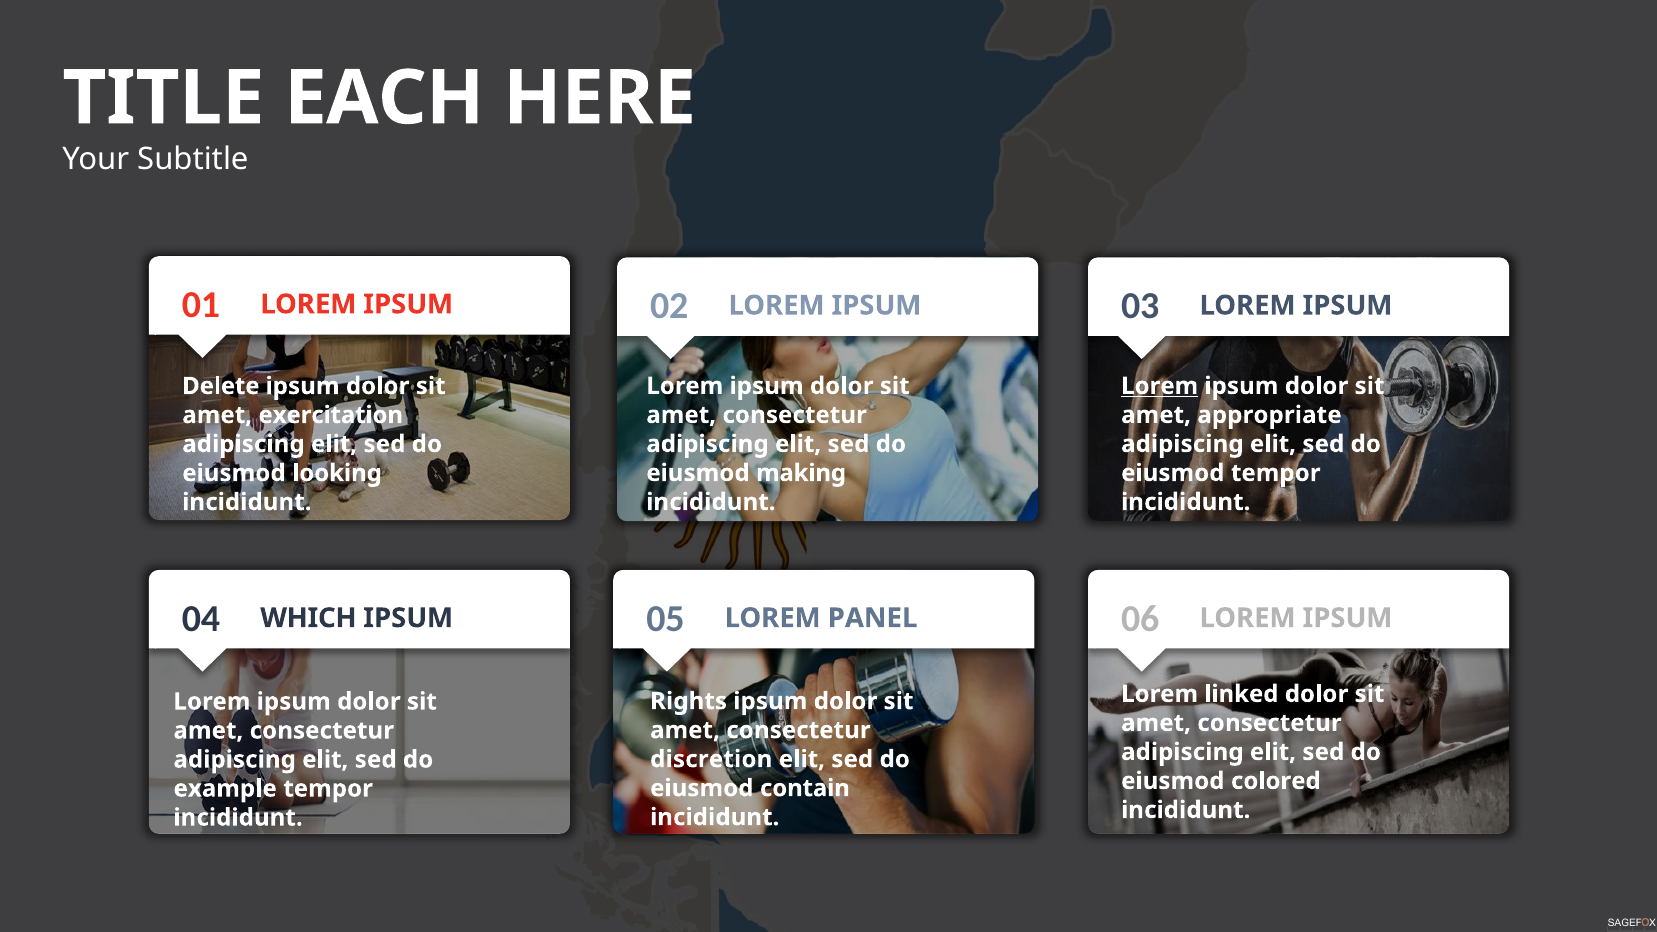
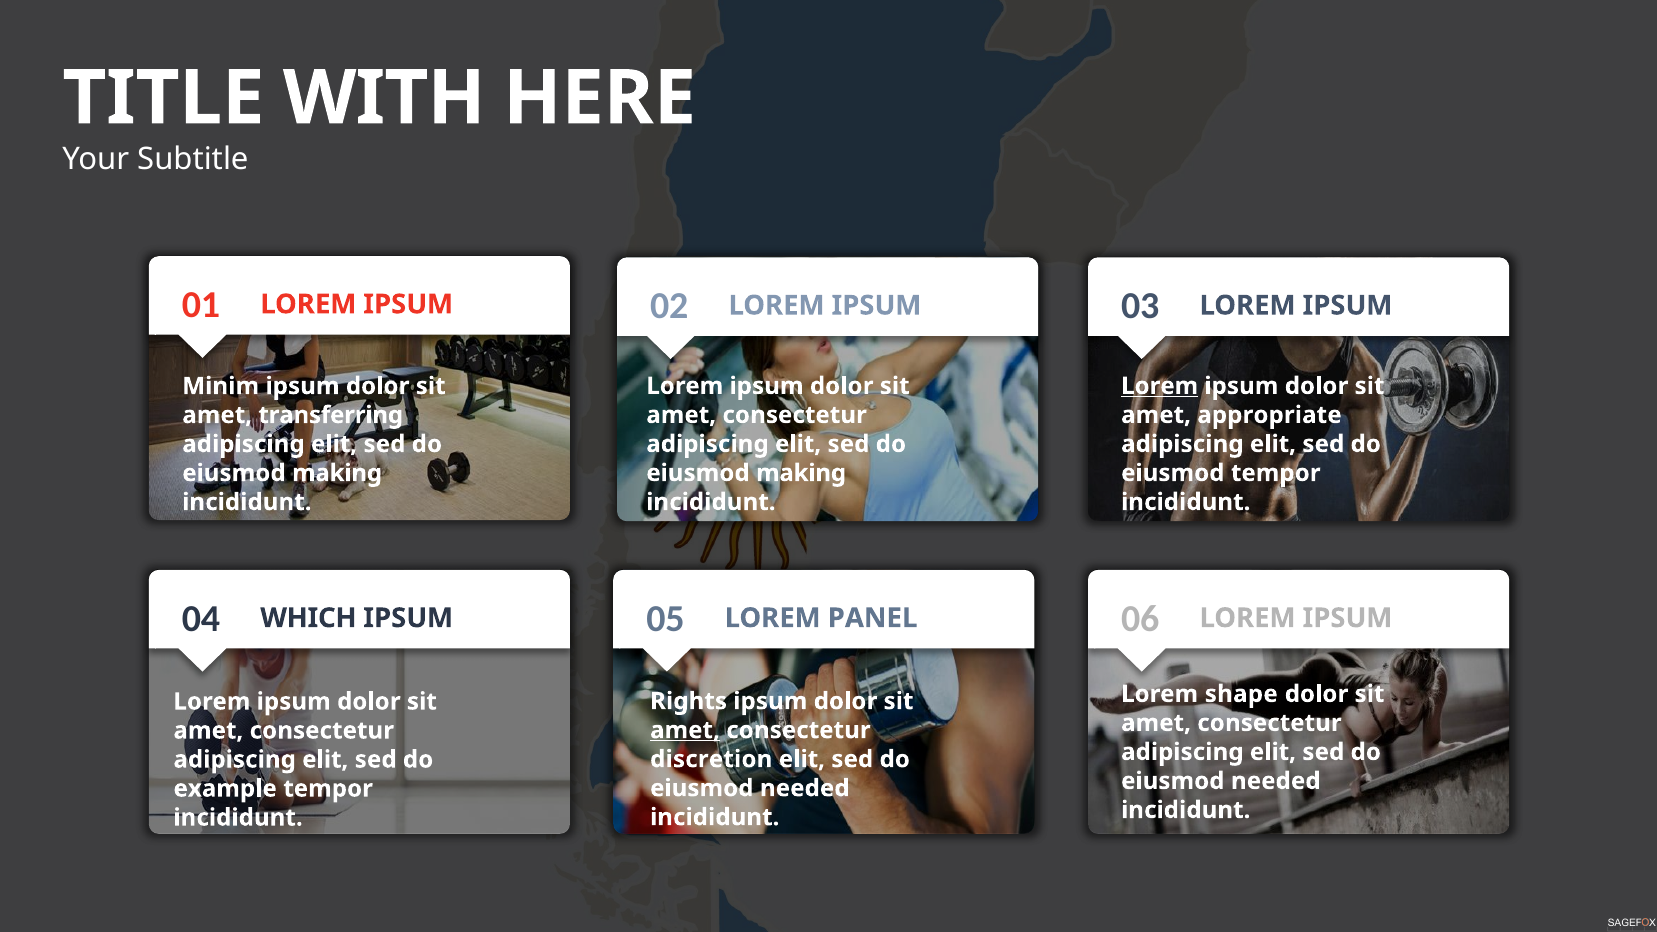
EACH: EACH -> WITH
Delete: Delete -> Minim
exercitation: exercitation -> transferring
looking at (337, 473): looking -> making
linked: linked -> shape
amet at (685, 730) underline: none -> present
colored at (1276, 781): colored -> needed
contain at (805, 788): contain -> needed
